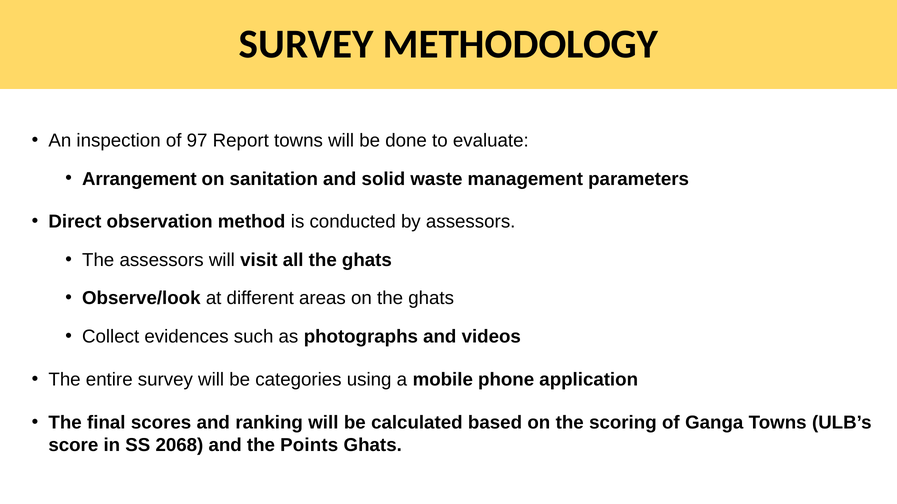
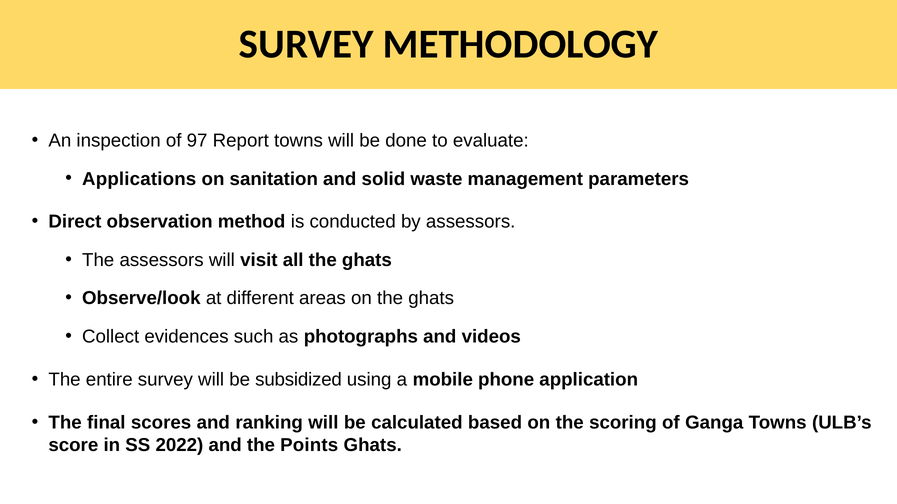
Arrangement: Arrangement -> Applications
categories: categories -> subsidized
2068: 2068 -> 2022
